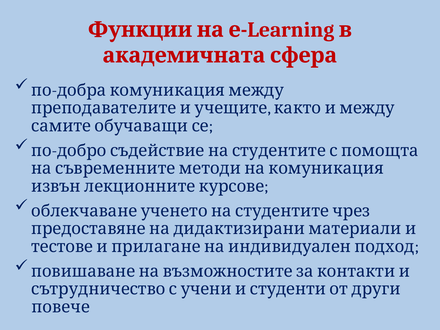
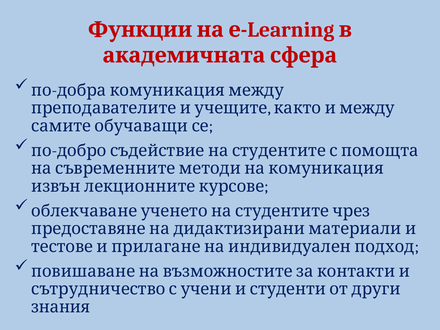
повече: повече -> знания
